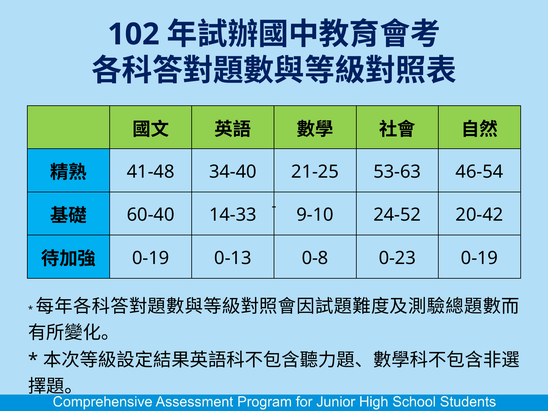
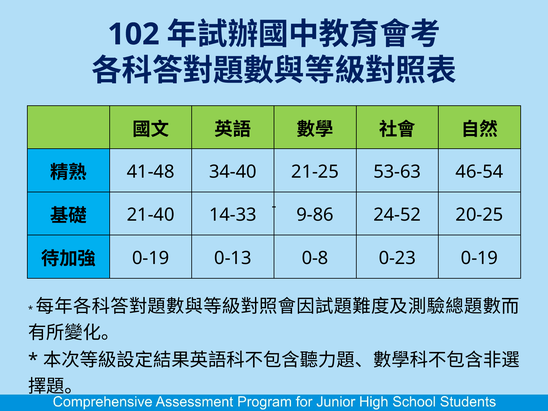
60-40: 60-40 -> 21-40
9-10: 9-10 -> 9-86
20-42: 20-42 -> 20-25
